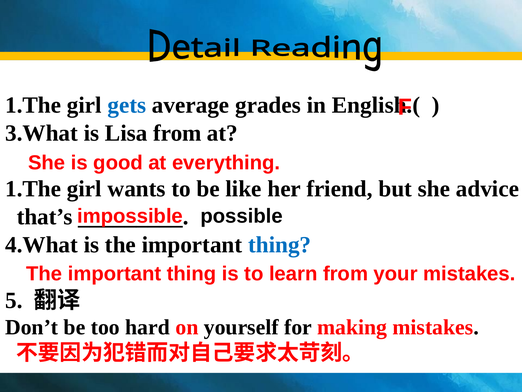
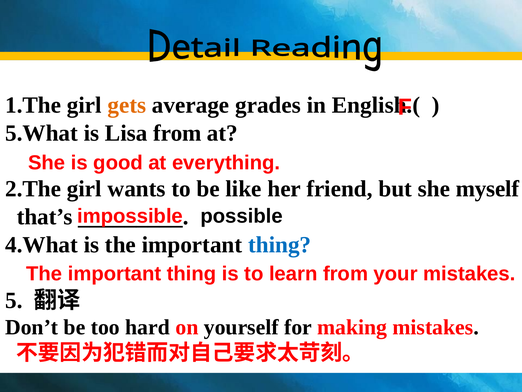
gets colour: blue -> orange
3.What: 3.What -> 5.What
1.The at (33, 189): 1.The -> 2.The
advice: advice -> myself
